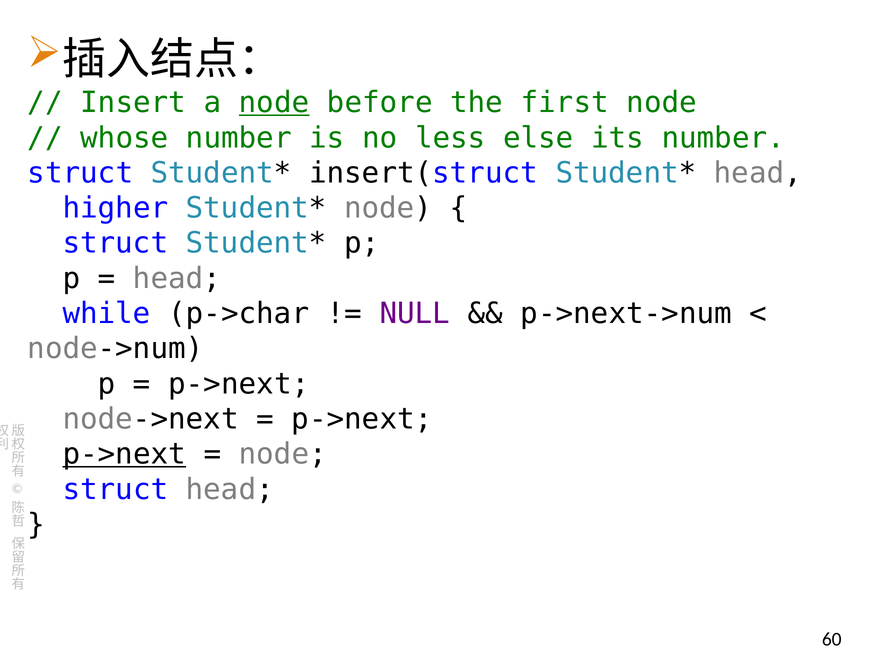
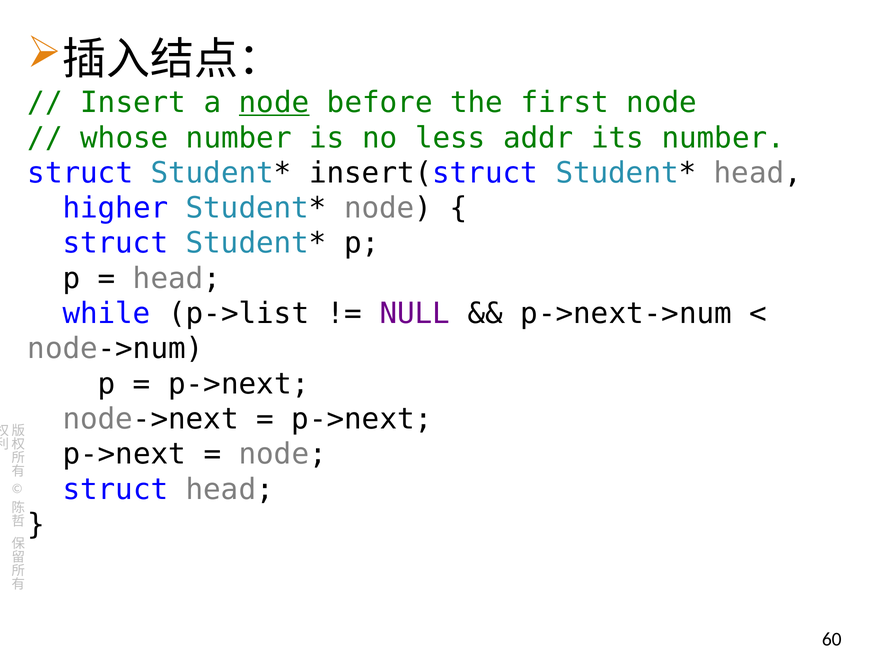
else: else -> addr
p->char: p->char -> p->list
p->next at (124, 454) underline: present -> none
